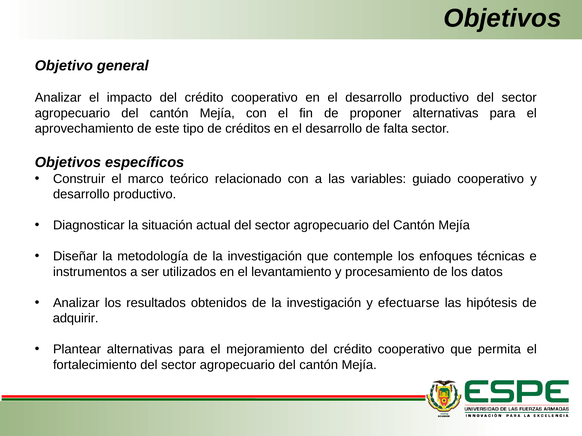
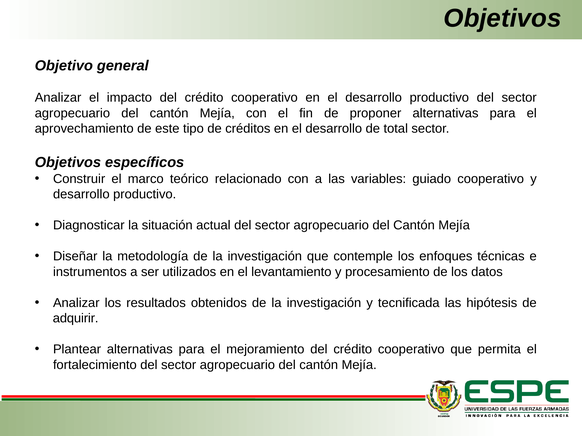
falta: falta -> total
efectuarse: efectuarse -> tecnificada
